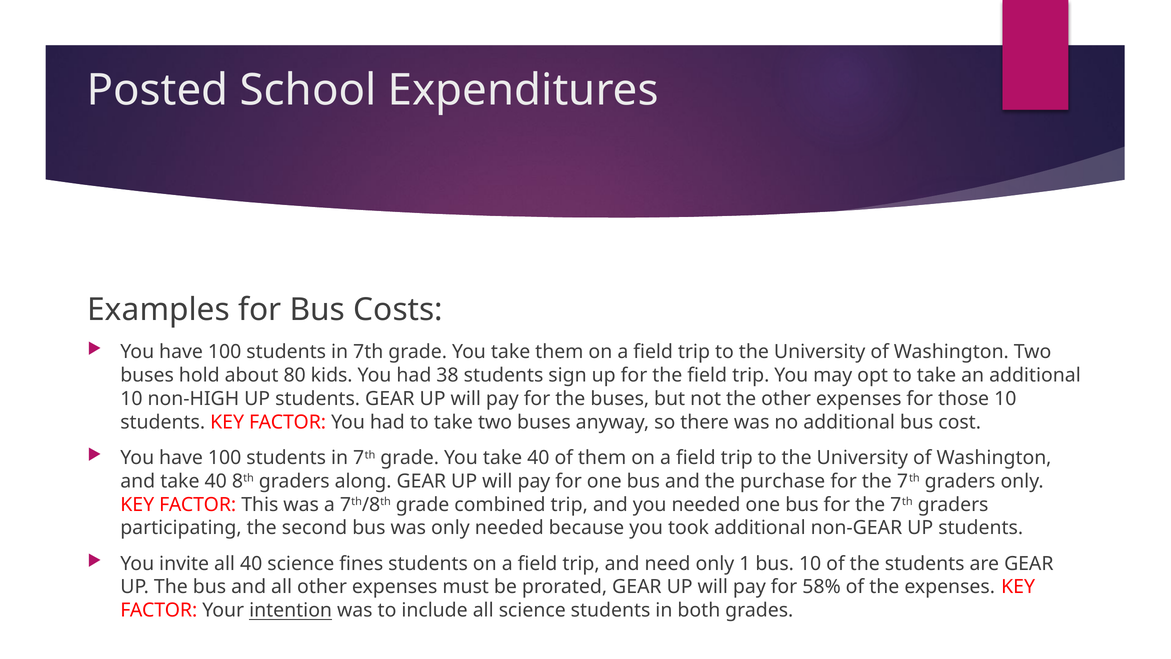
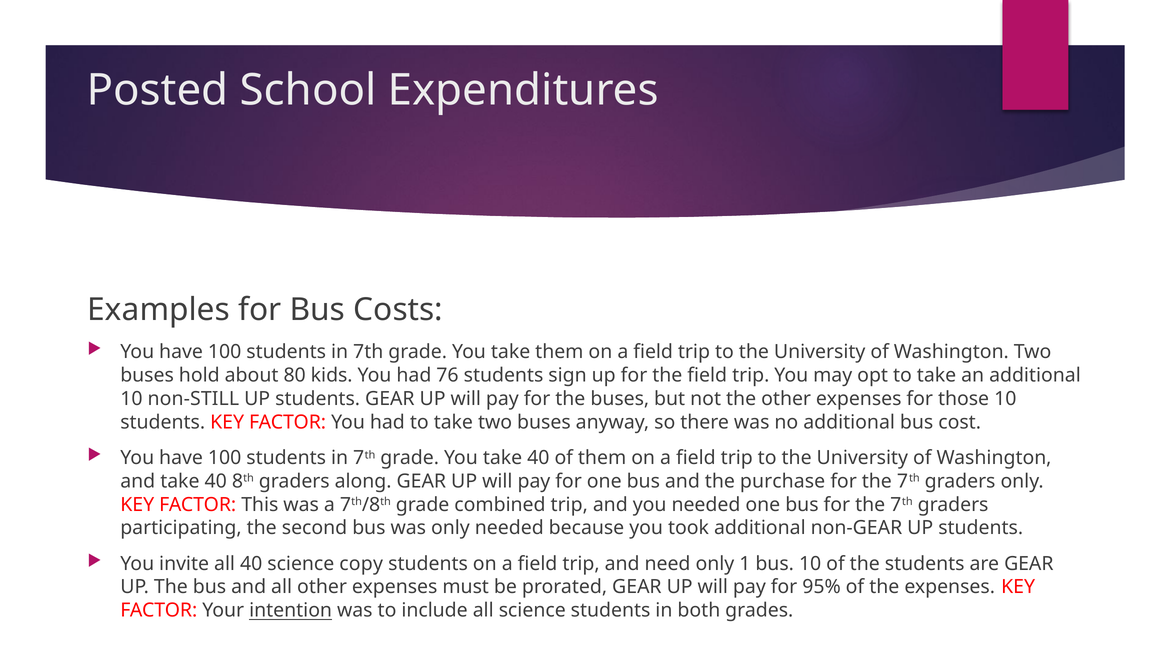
38: 38 -> 76
non-HIGH: non-HIGH -> non-STILL
fines: fines -> copy
58%: 58% -> 95%
